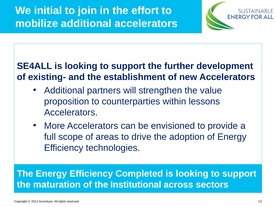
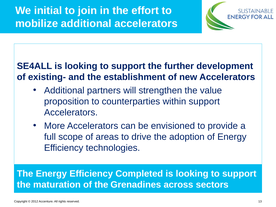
within lessons: lessons -> support
Institutional: Institutional -> Grenadines
